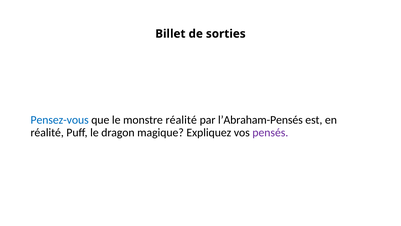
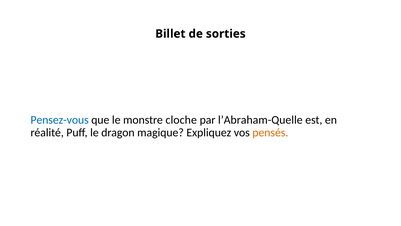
monstre réalité: réalité -> cloche
l’Abraham-Pensés: l’Abraham-Pensés -> l’Abraham-Quelle
pensés colour: purple -> orange
